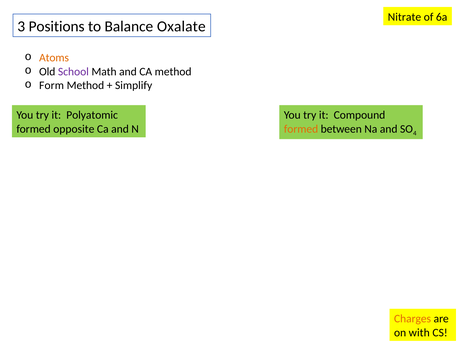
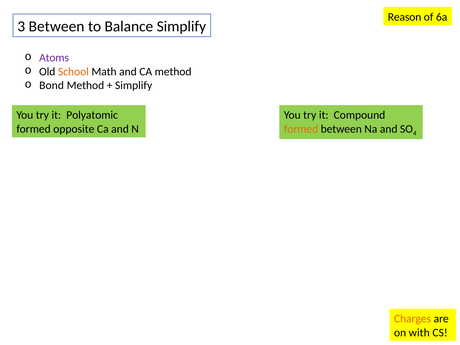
Nitrate: Nitrate -> Reason
3 Positions: Positions -> Between
Balance Oxalate: Oxalate -> Simplify
Atoms colour: orange -> purple
School colour: purple -> orange
Form: Form -> Bond
